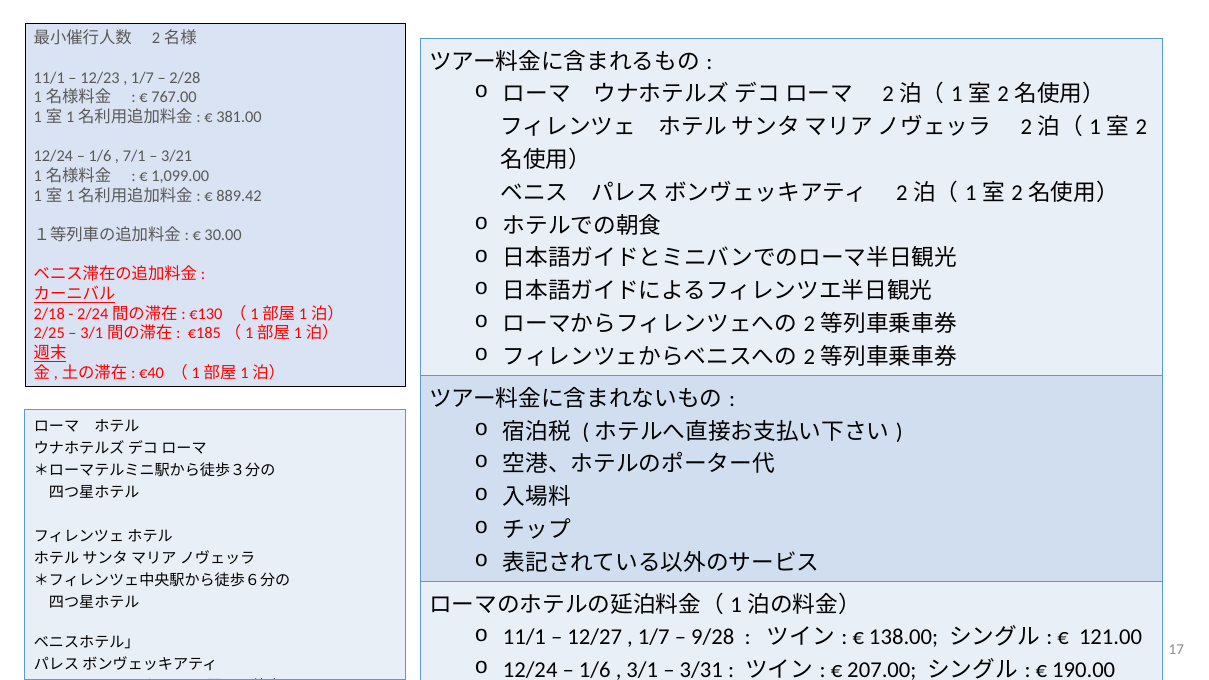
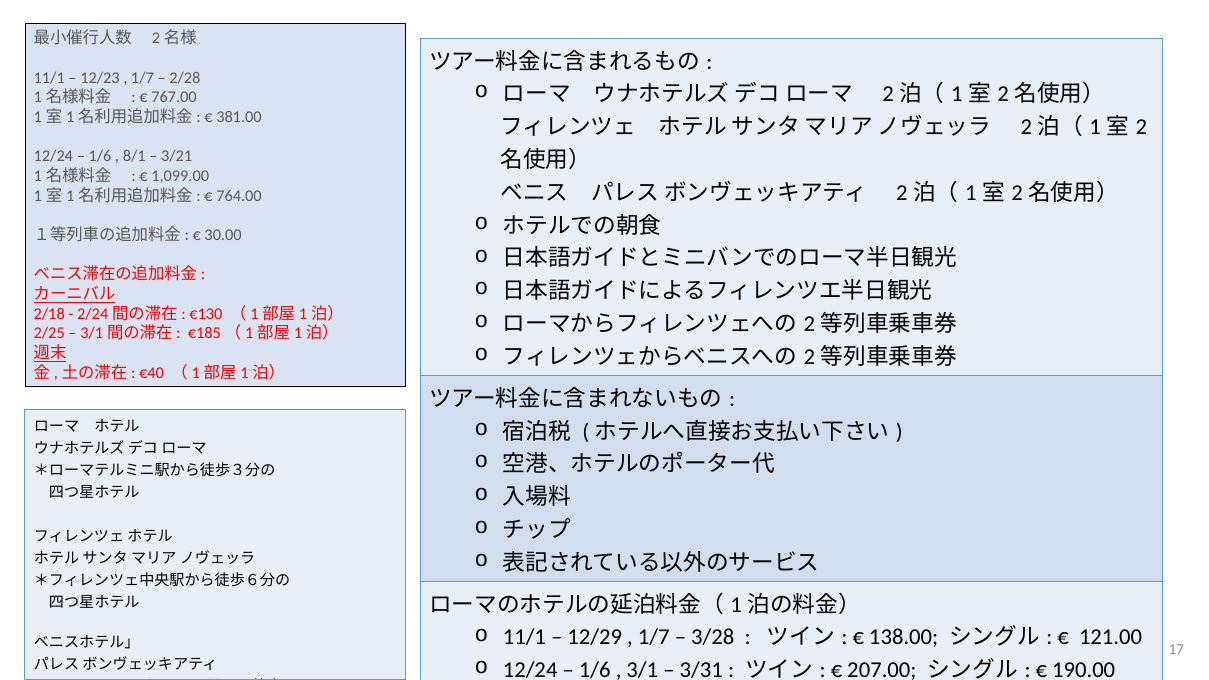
7/1: 7/1 -> 8/1
889.42: 889.42 -> 764.00
12/27: 12/27 -> 12/29
9/28: 9/28 -> 3/28
